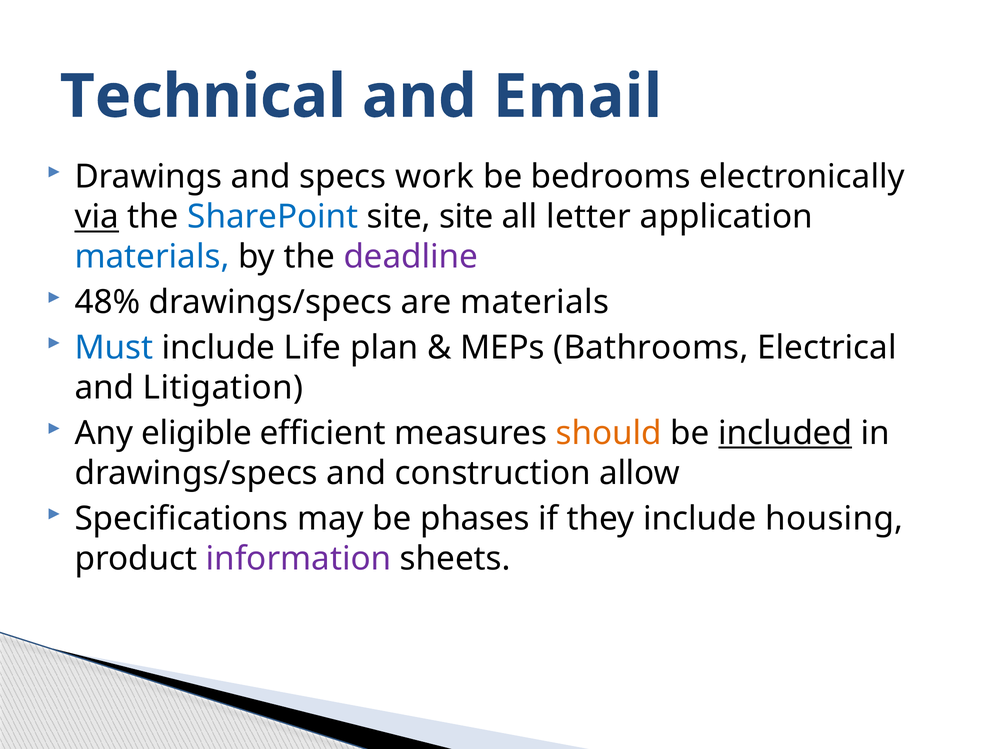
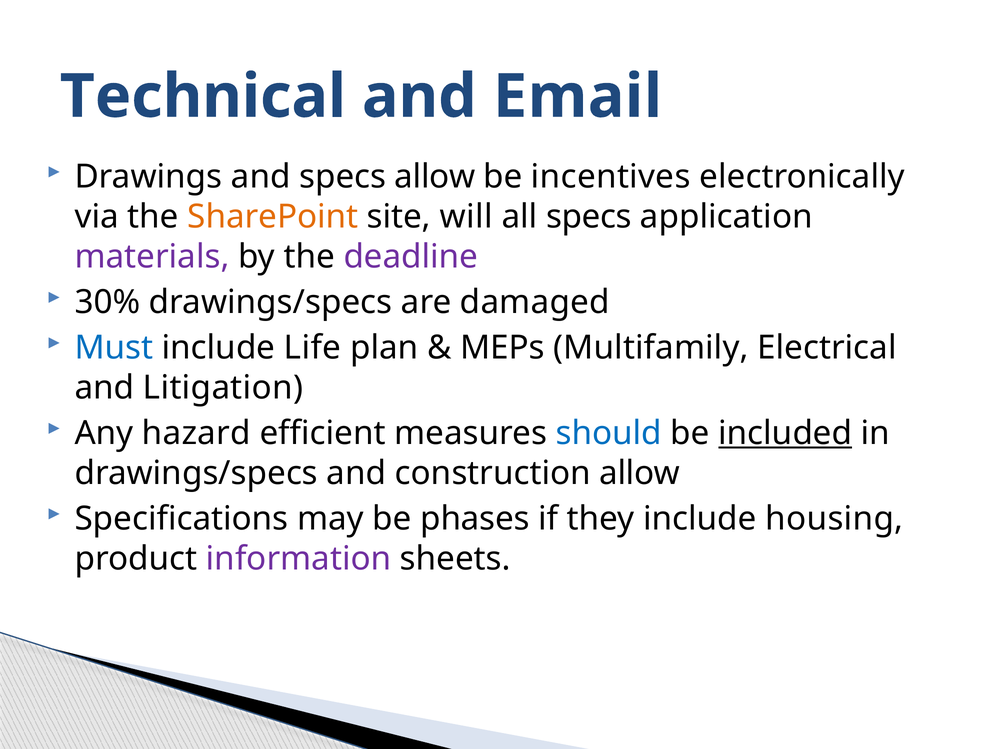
specs work: work -> allow
bedrooms: bedrooms -> incentives
via underline: present -> none
SharePoint colour: blue -> orange
site site: site -> will
all letter: letter -> specs
materials at (152, 257) colour: blue -> purple
48%: 48% -> 30%
are materials: materials -> damaged
Bathrooms: Bathrooms -> Multifamily
eligible: eligible -> hazard
should colour: orange -> blue
